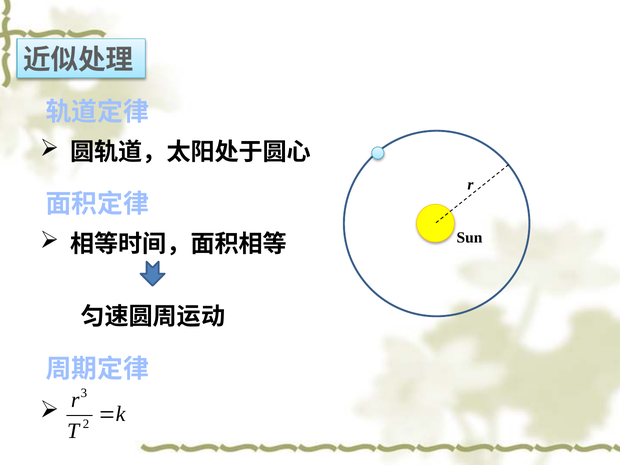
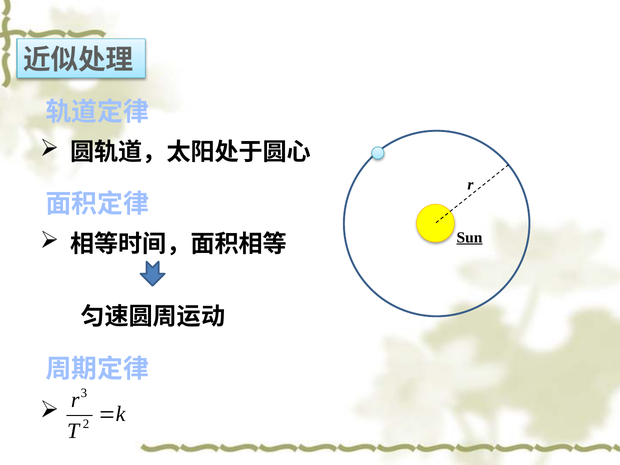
Sun underline: none -> present
